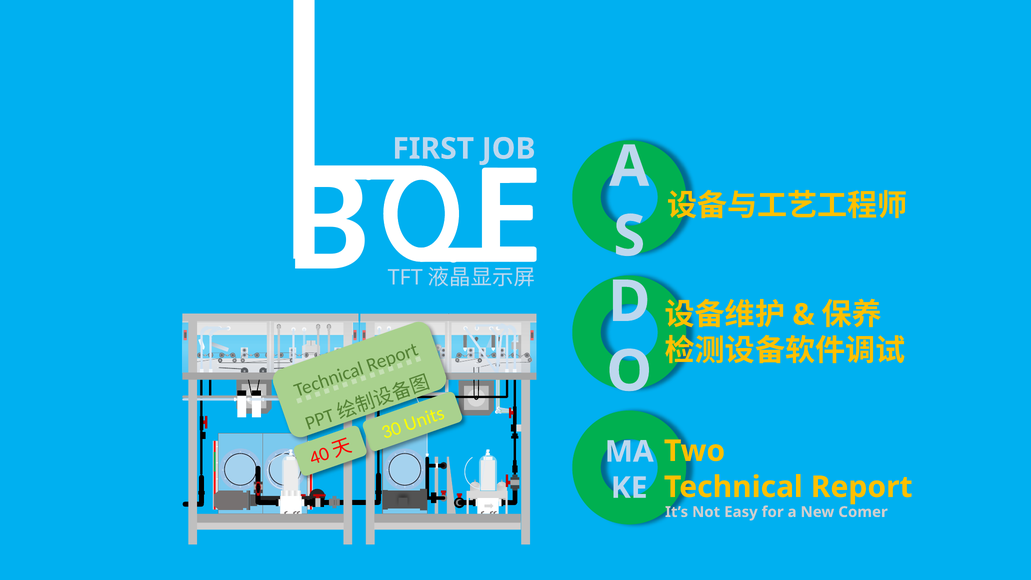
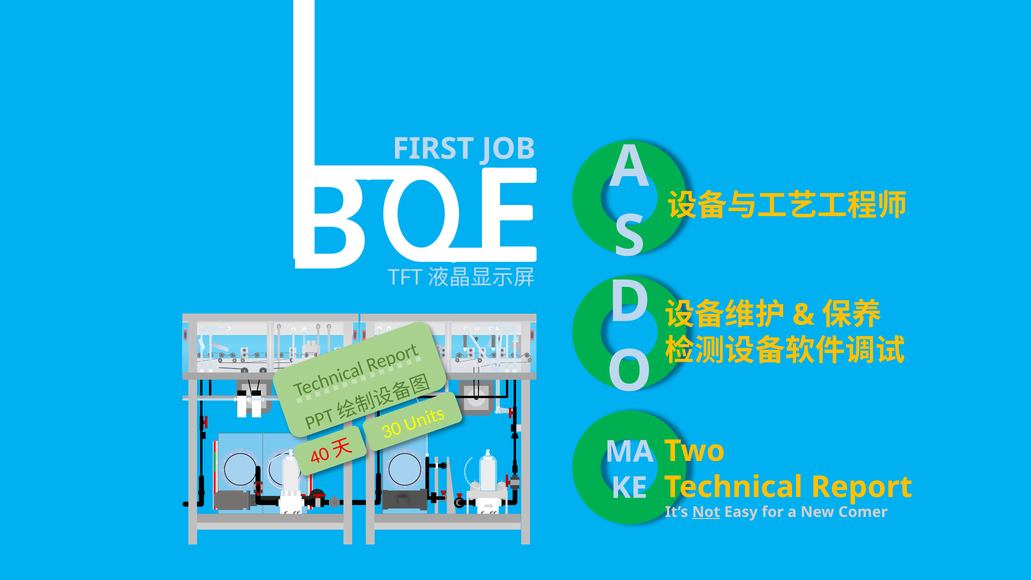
Not underline: none -> present
